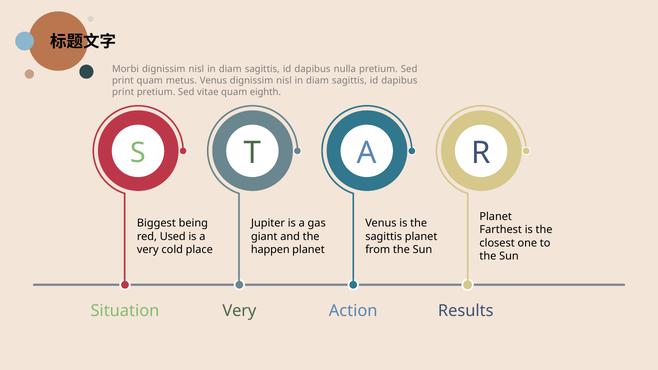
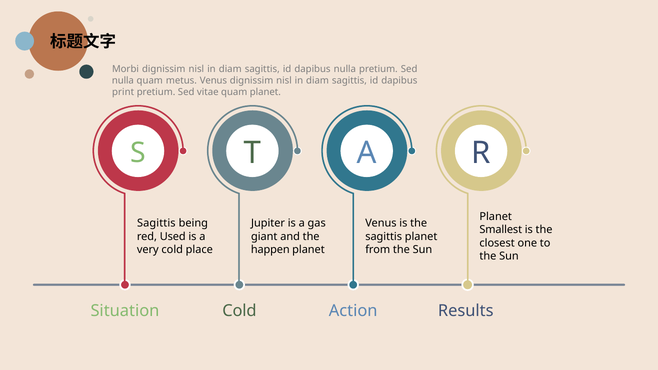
print at (123, 81): print -> nulla
quam eighth: eighth -> planet
Biggest at (156, 223): Biggest -> Sagittis
Farthest: Farthest -> Smallest
Very at (239, 311): Very -> Cold
